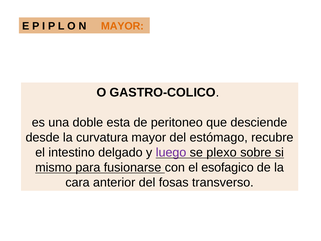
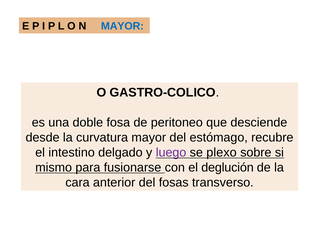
MAYOR at (122, 26) colour: orange -> blue
esta: esta -> fosa
esofagico: esofagico -> deglución
